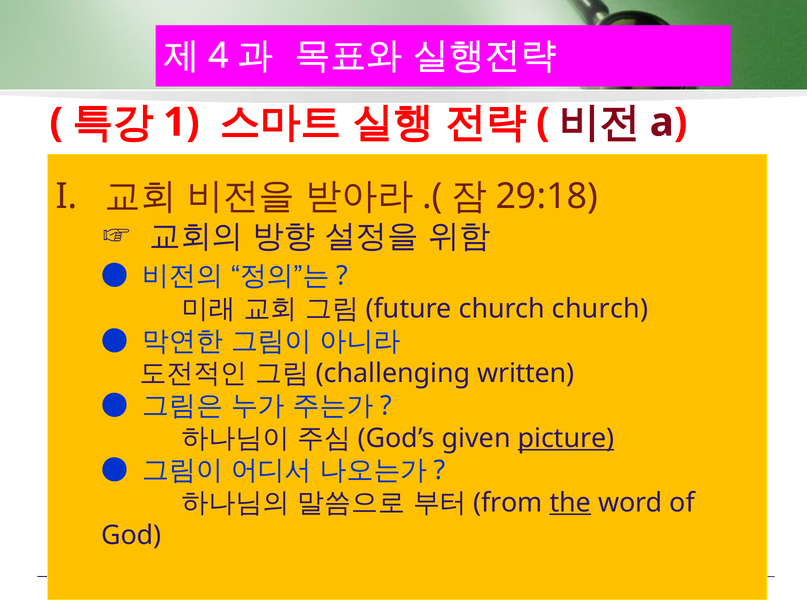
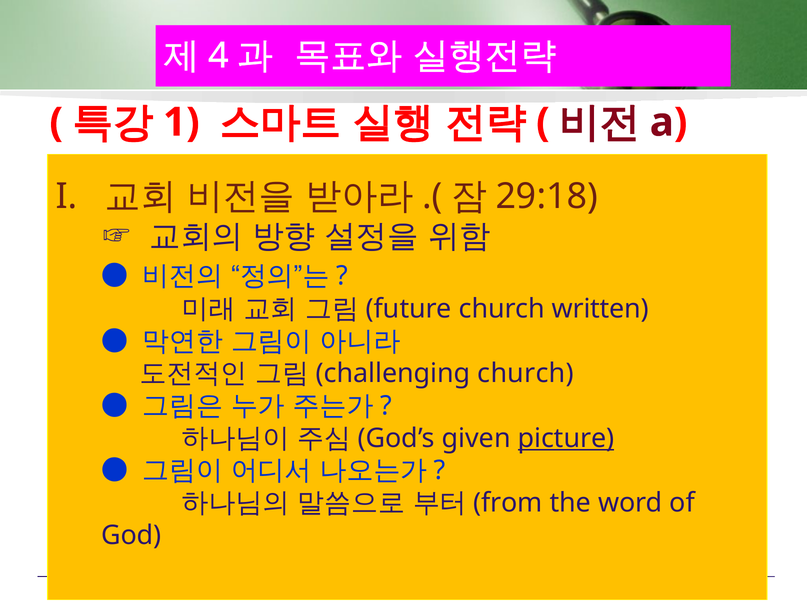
church church: church -> written
written at (526, 373): written -> church
the underline: present -> none
